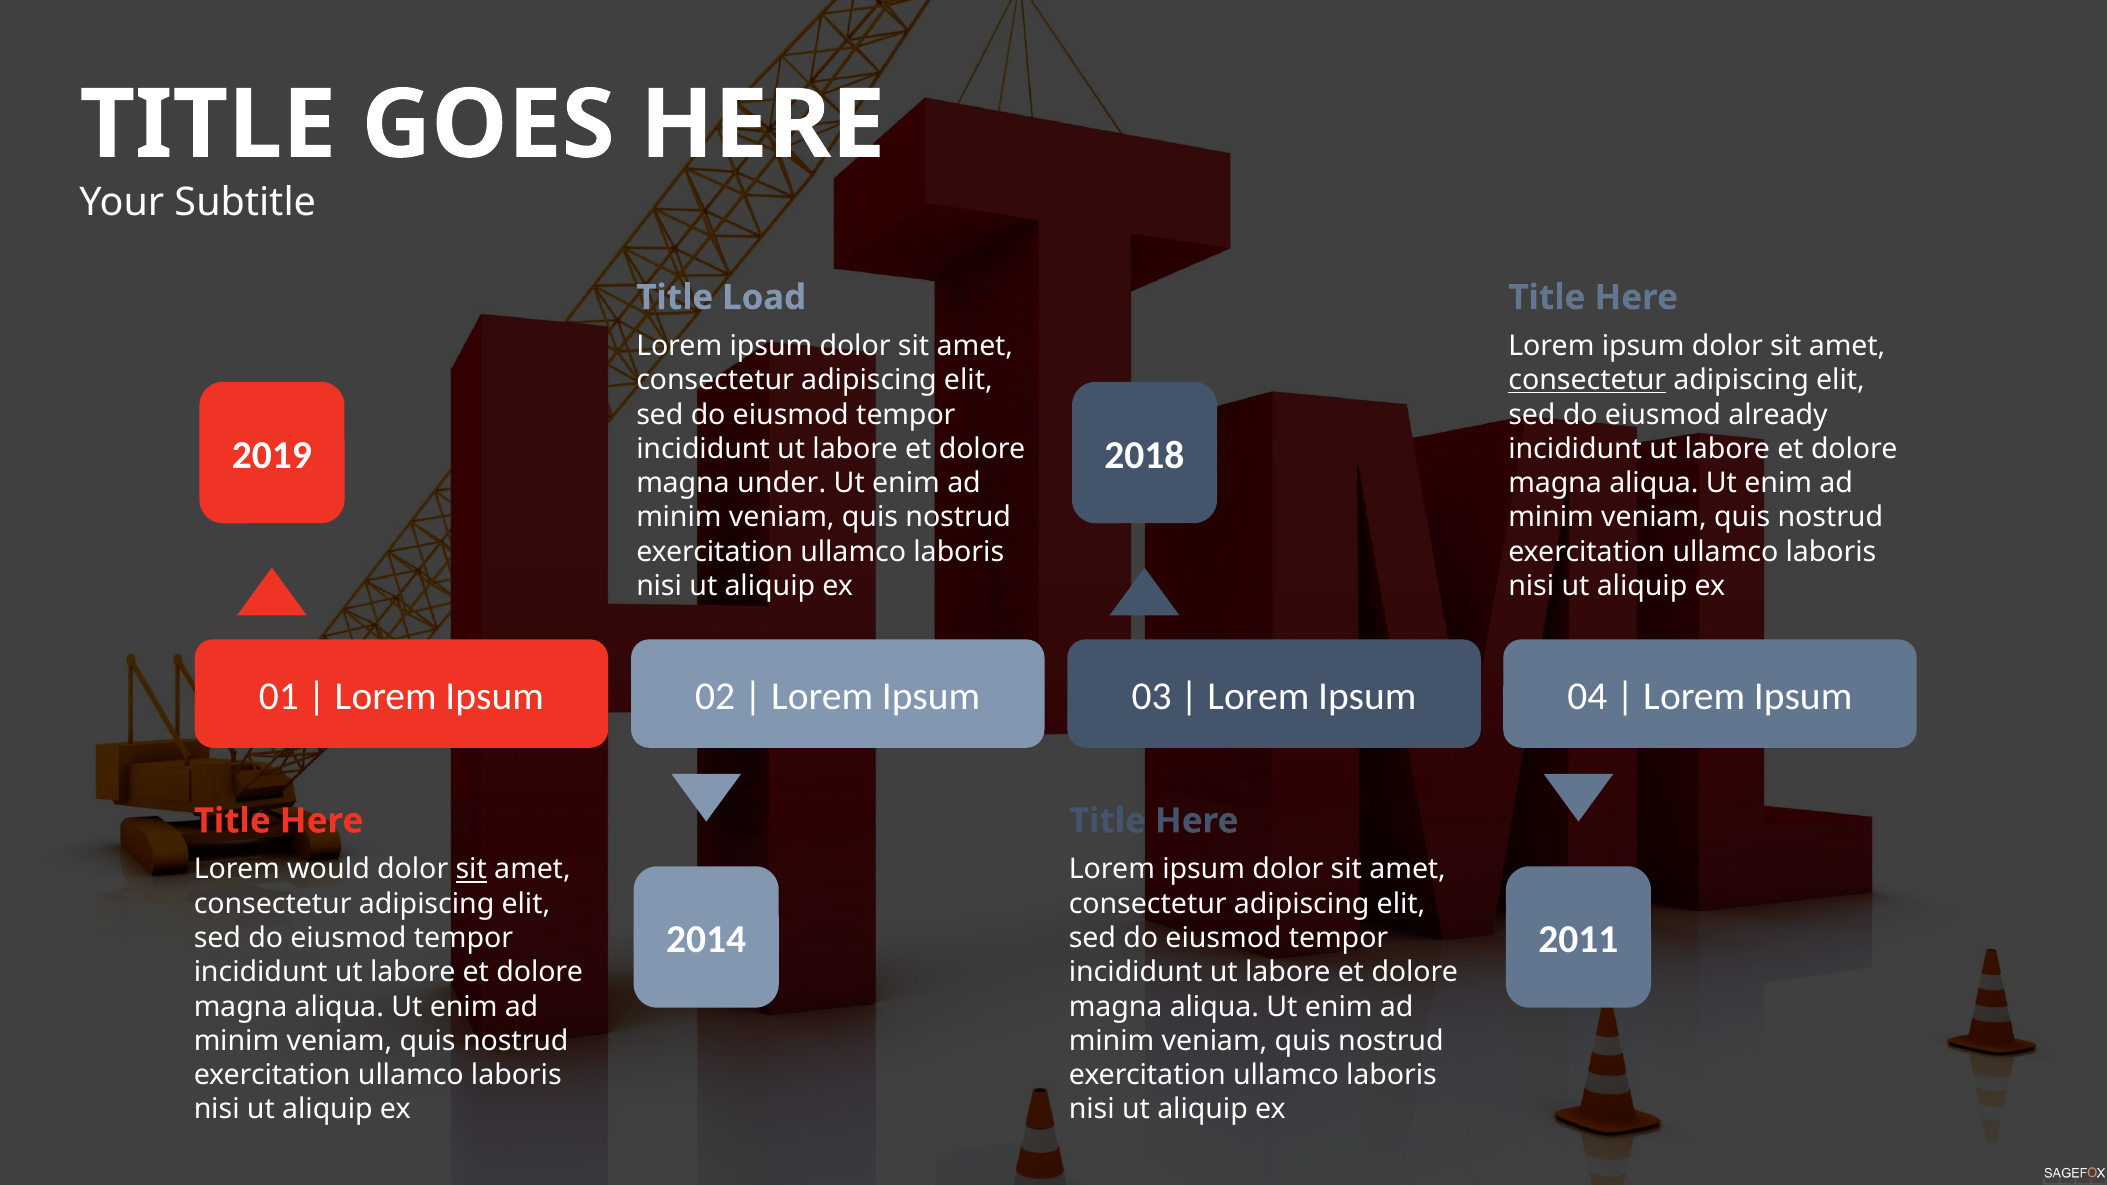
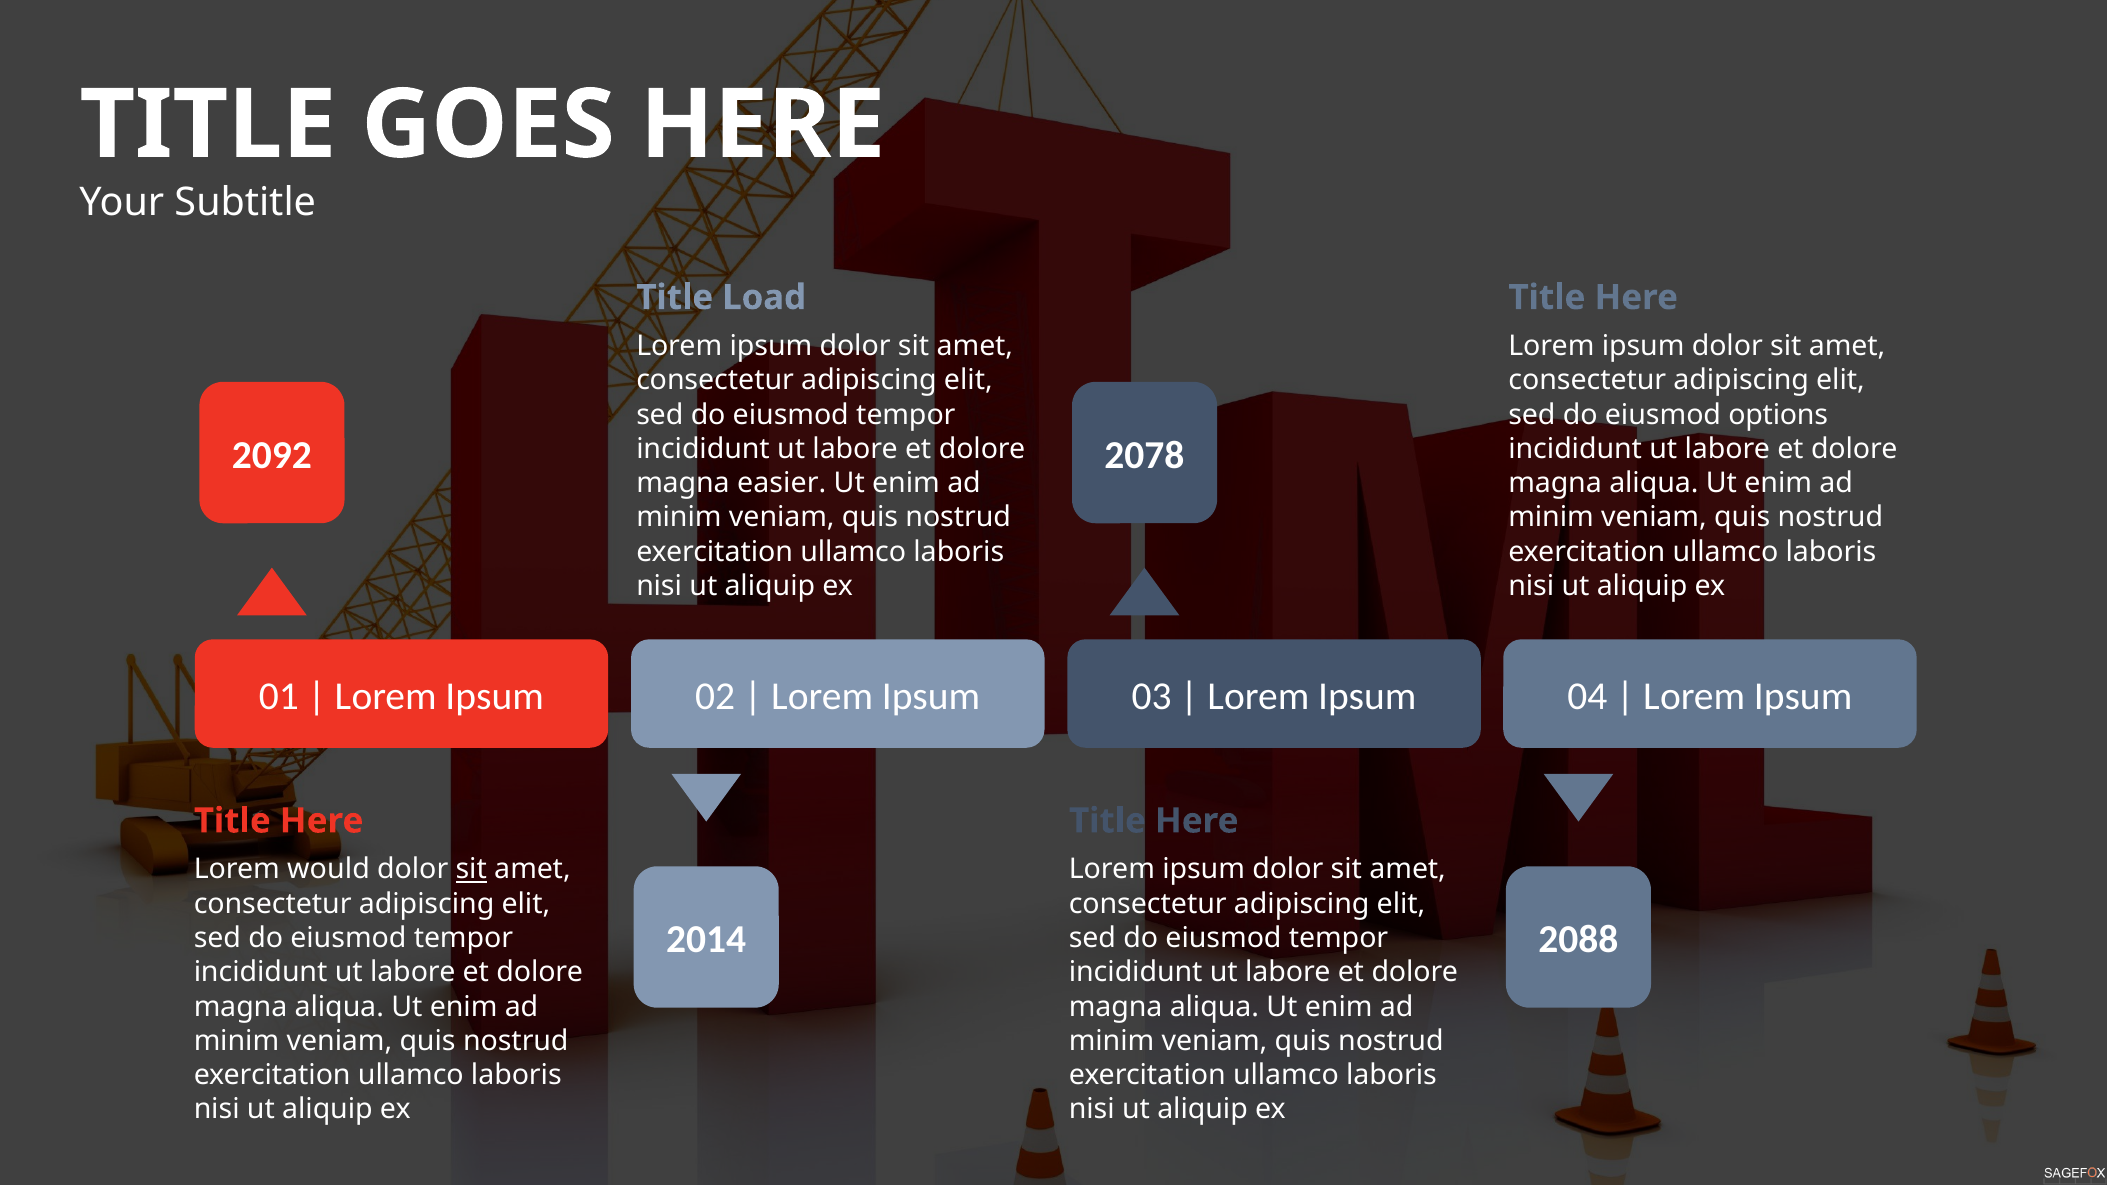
consectetur at (1587, 380) underline: present -> none
already: already -> options
2019: 2019 -> 2092
2018: 2018 -> 2078
under: under -> easier
2011: 2011 -> 2088
